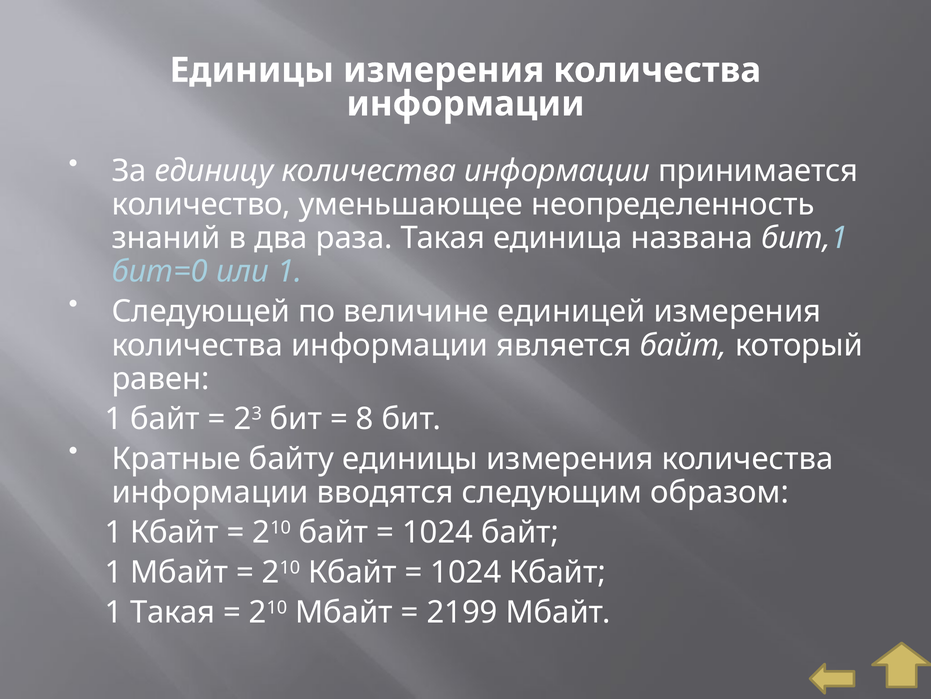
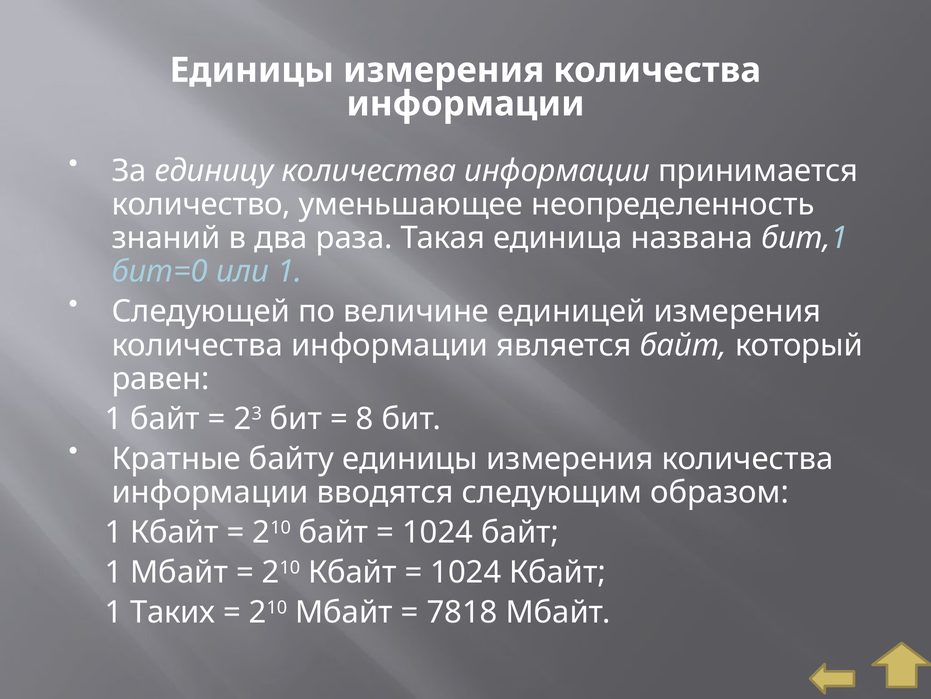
1 Такая: Такая -> Таких
2199: 2199 -> 7818
